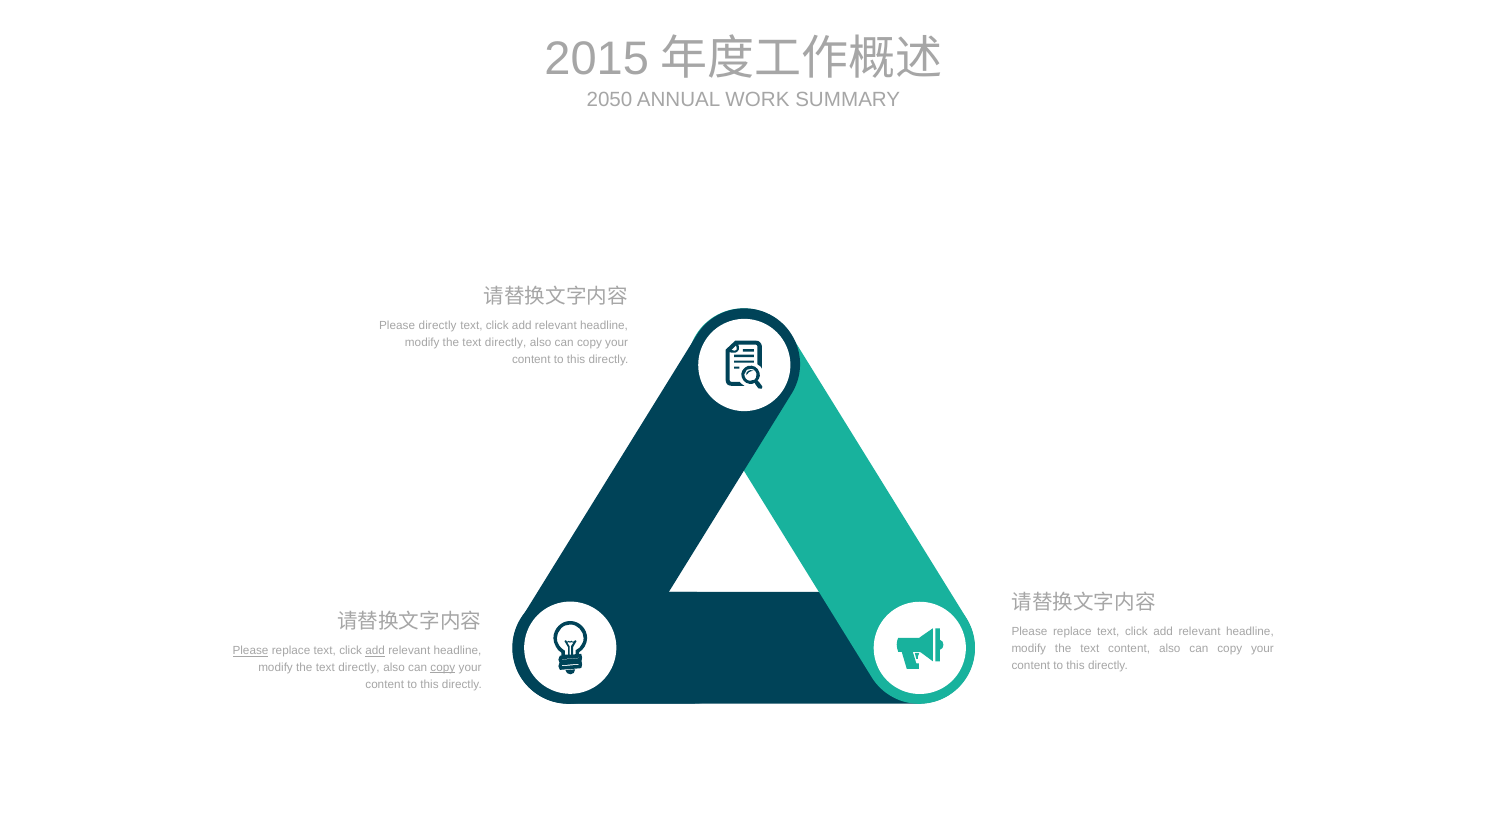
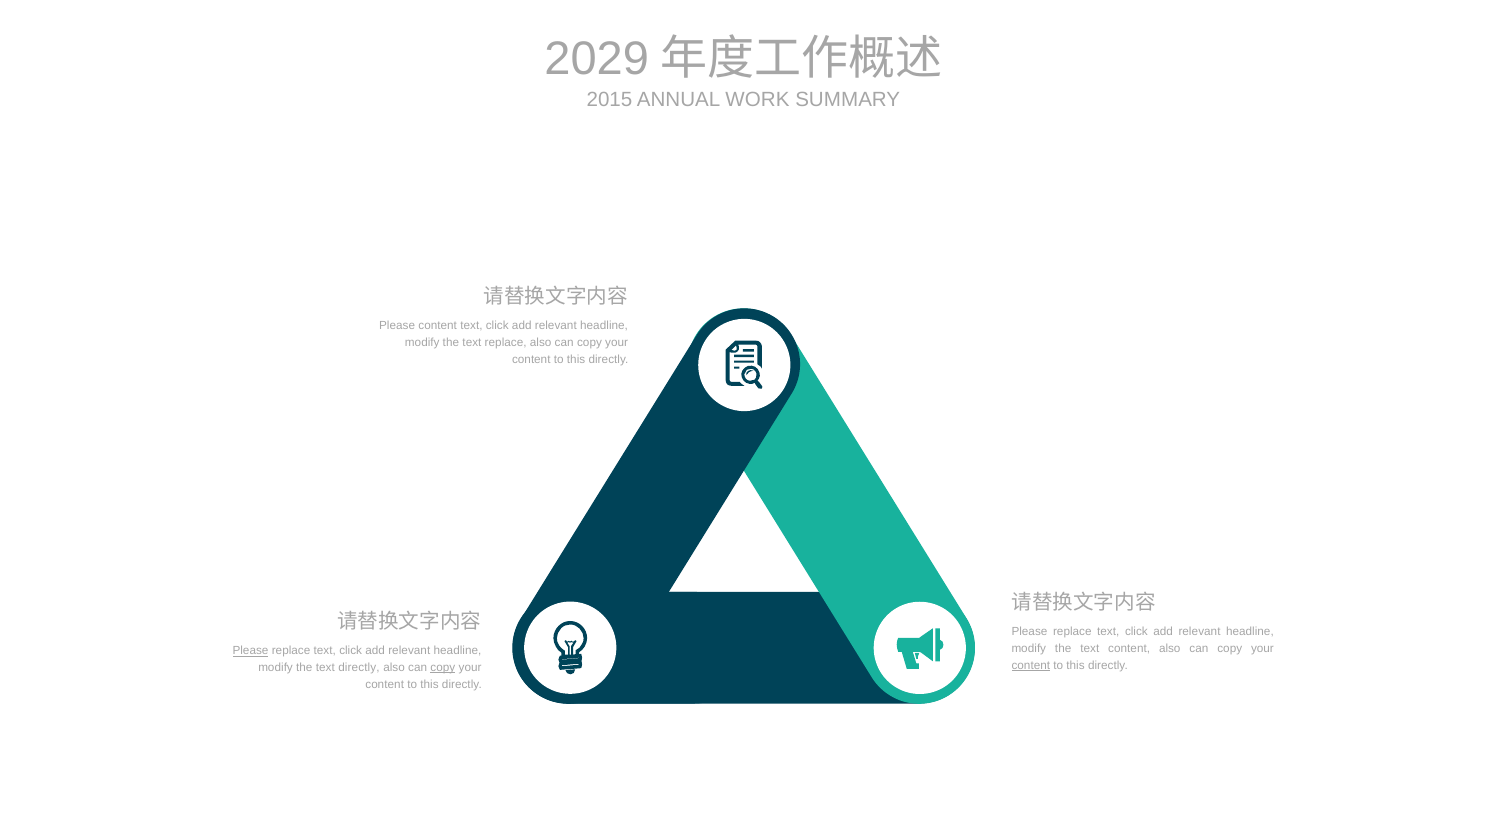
2015: 2015 -> 2029
2050: 2050 -> 2015
Please directly: directly -> content
directly at (506, 342): directly -> replace
add at (375, 650) underline: present -> none
content at (1031, 665) underline: none -> present
